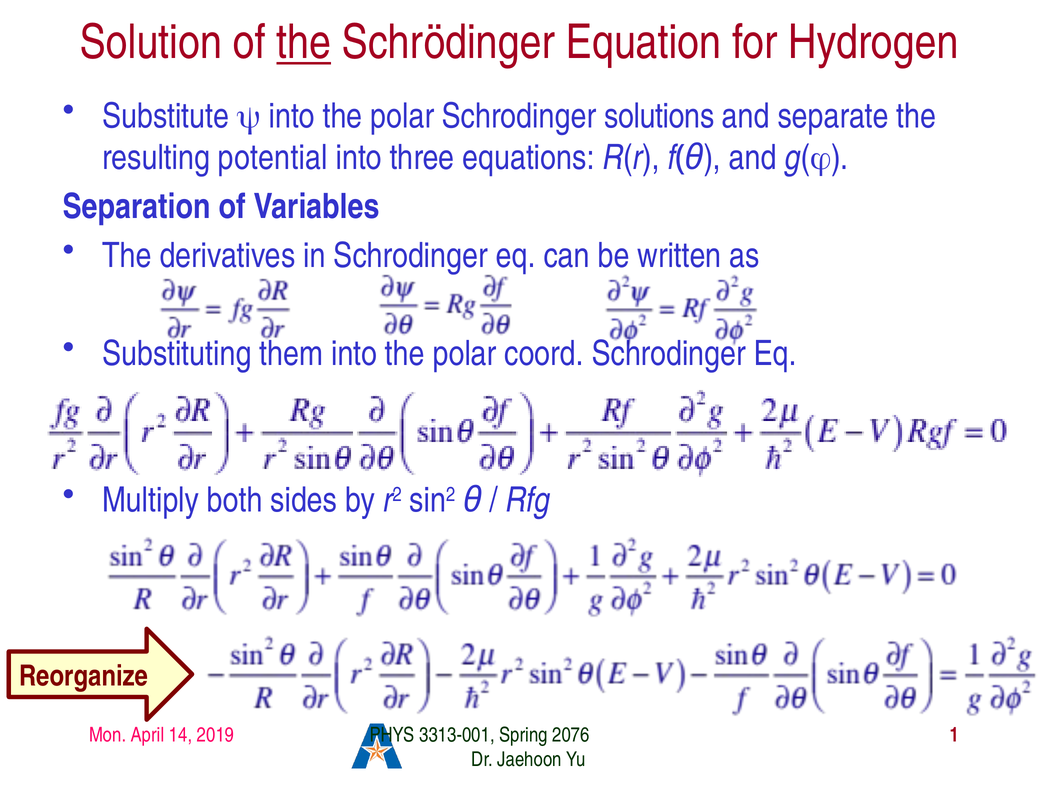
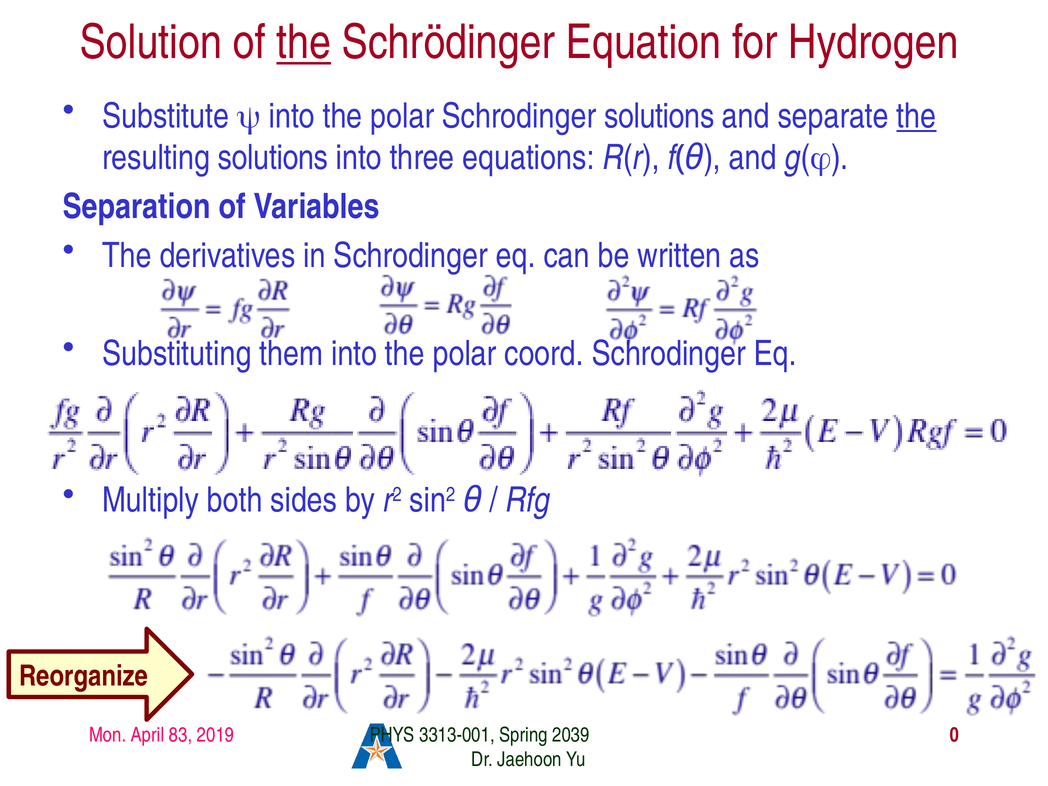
the at (916, 116) underline: none -> present
resulting potential: potential -> solutions
14: 14 -> 83
2076: 2076 -> 2039
1: 1 -> 0
